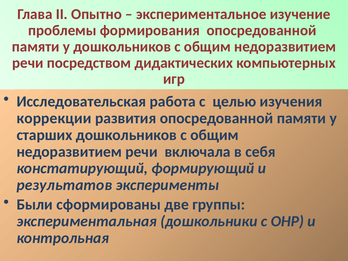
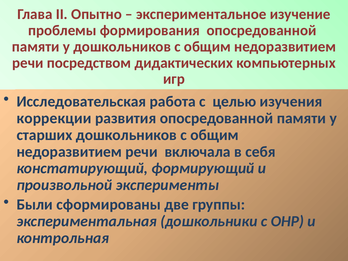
результатов: результатов -> произвольной
